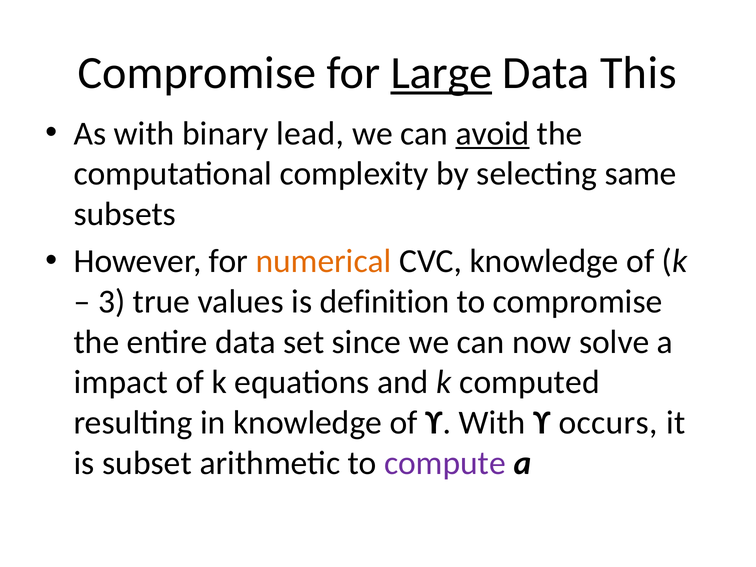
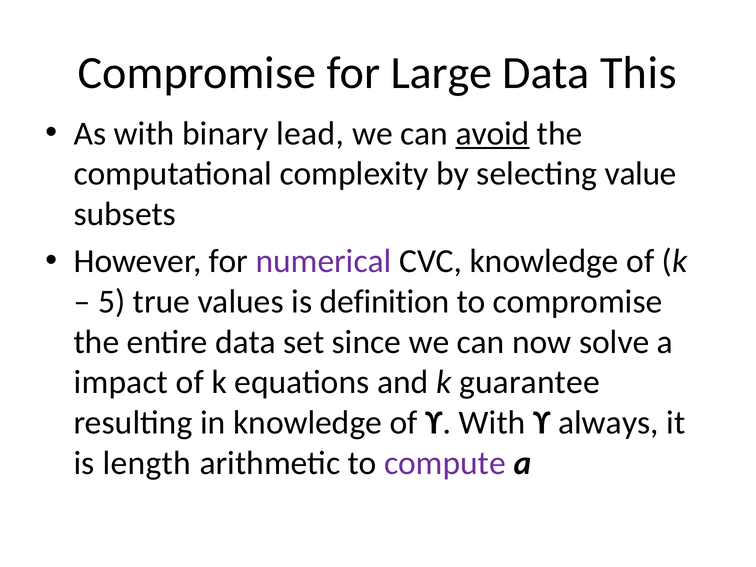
Large underline: present -> none
same: same -> value
numerical colour: orange -> purple
3: 3 -> 5
computed: computed -> guarantee
occurs: occurs -> always
subset: subset -> length
